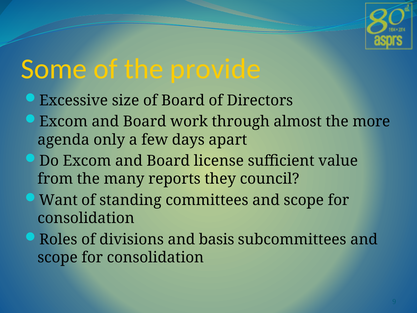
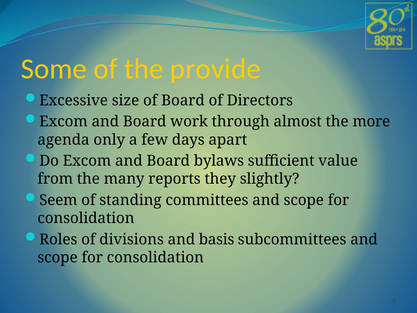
license: license -> bylaws
council: council -> slightly
Want: Want -> Seem
